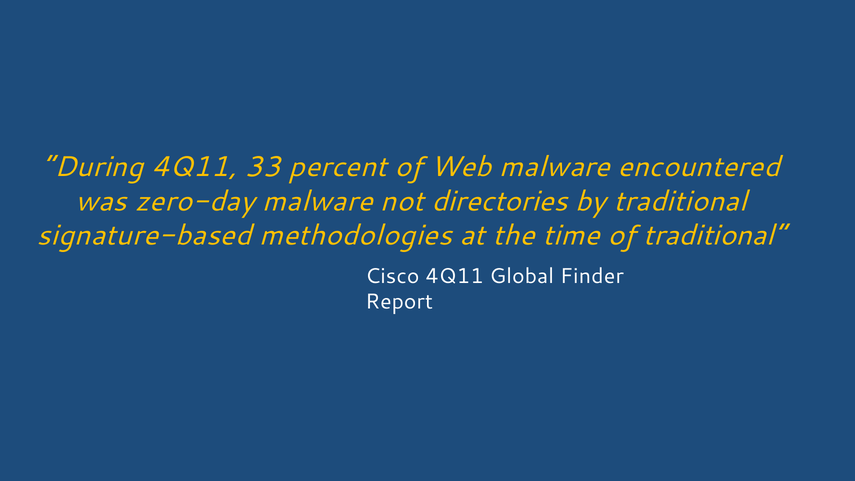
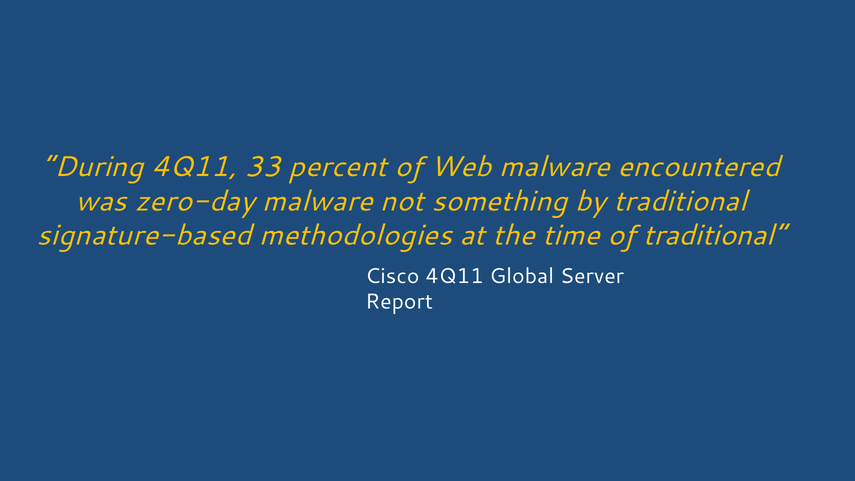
directories: directories -> something
Finder: Finder -> Server
